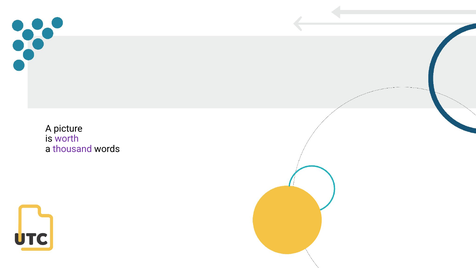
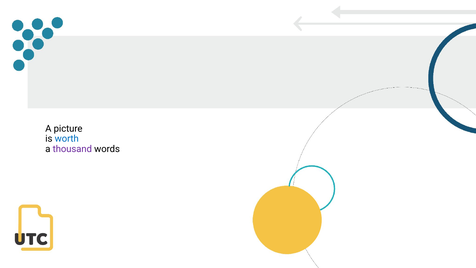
worth colour: purple -> blue
